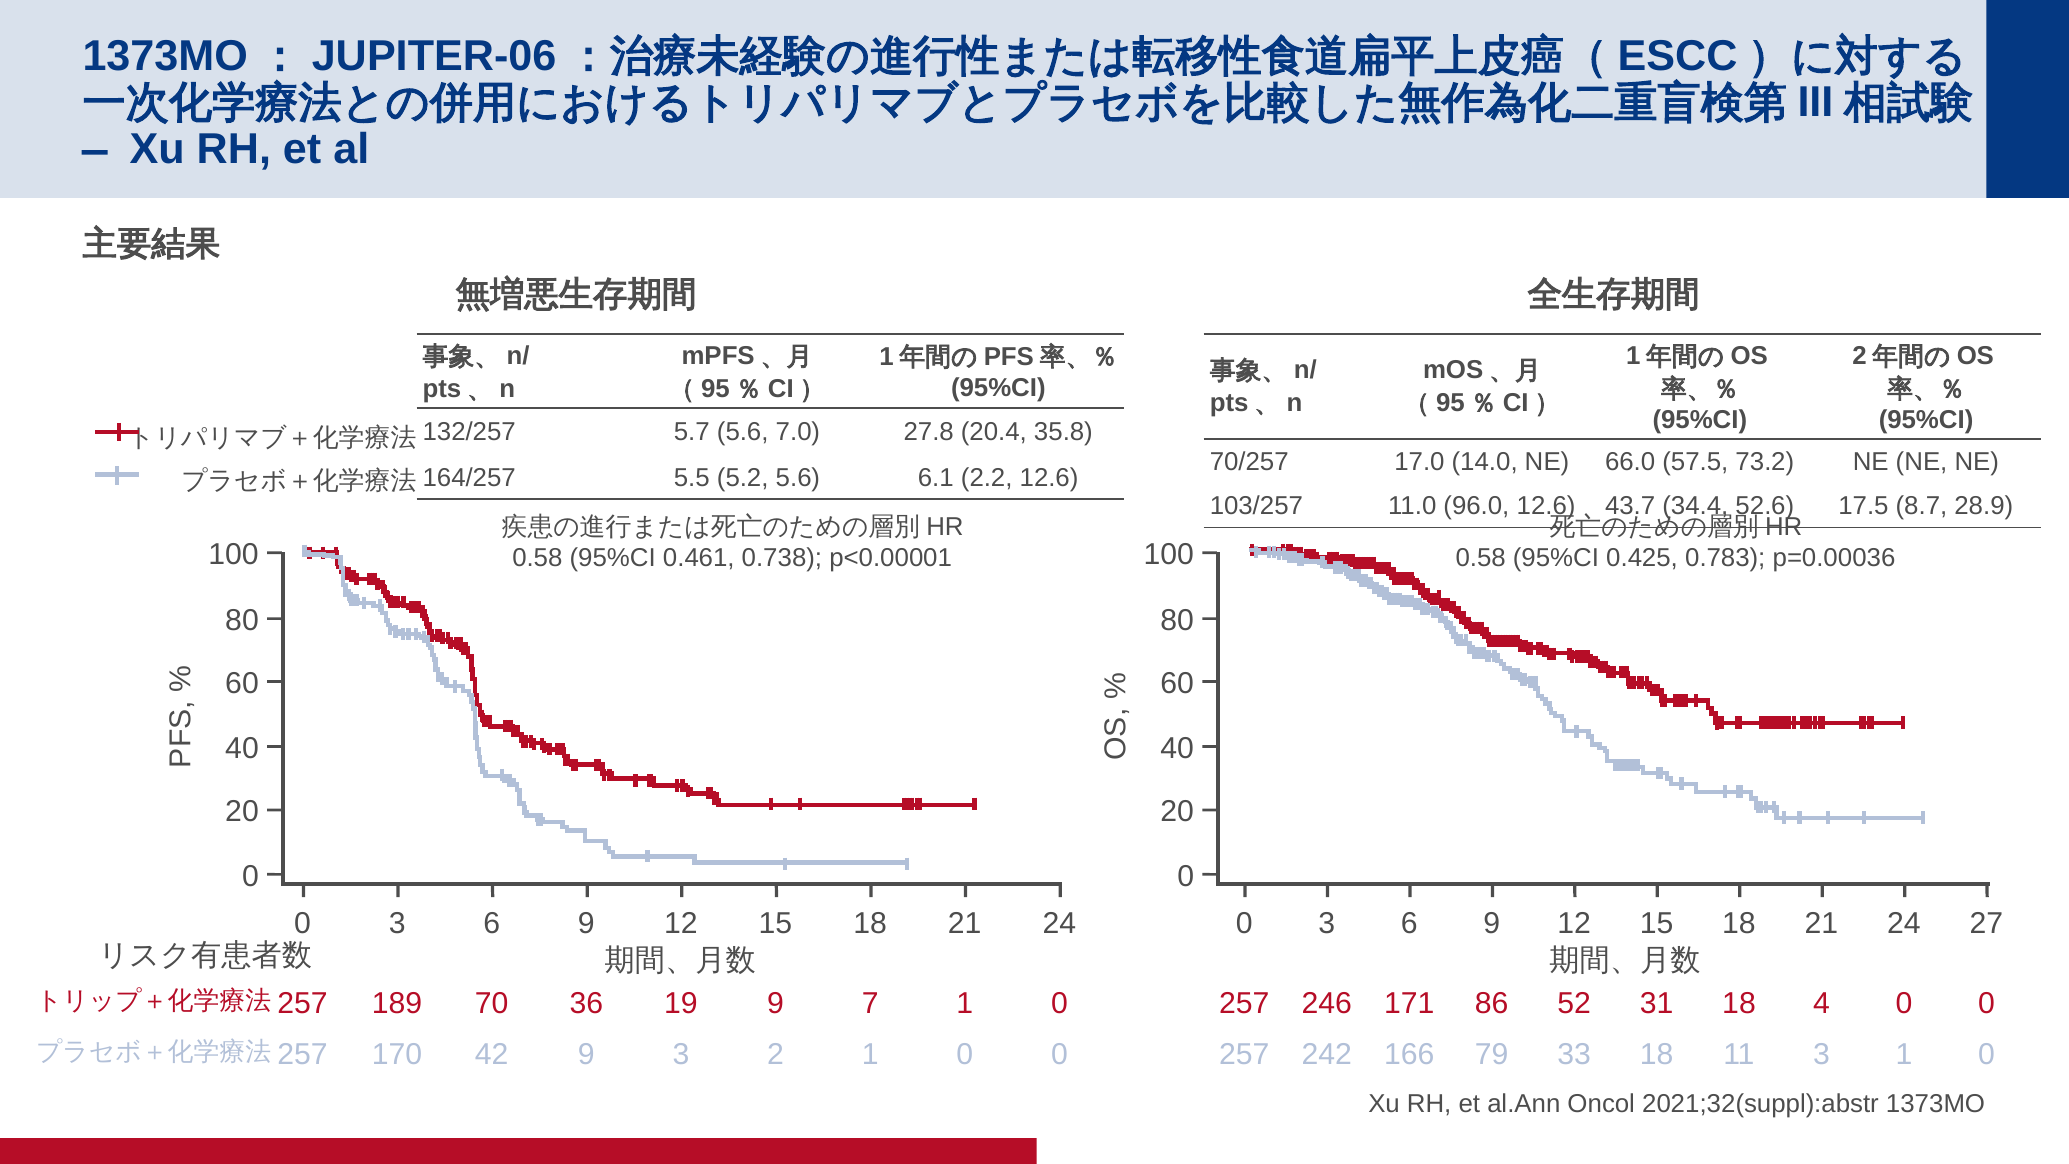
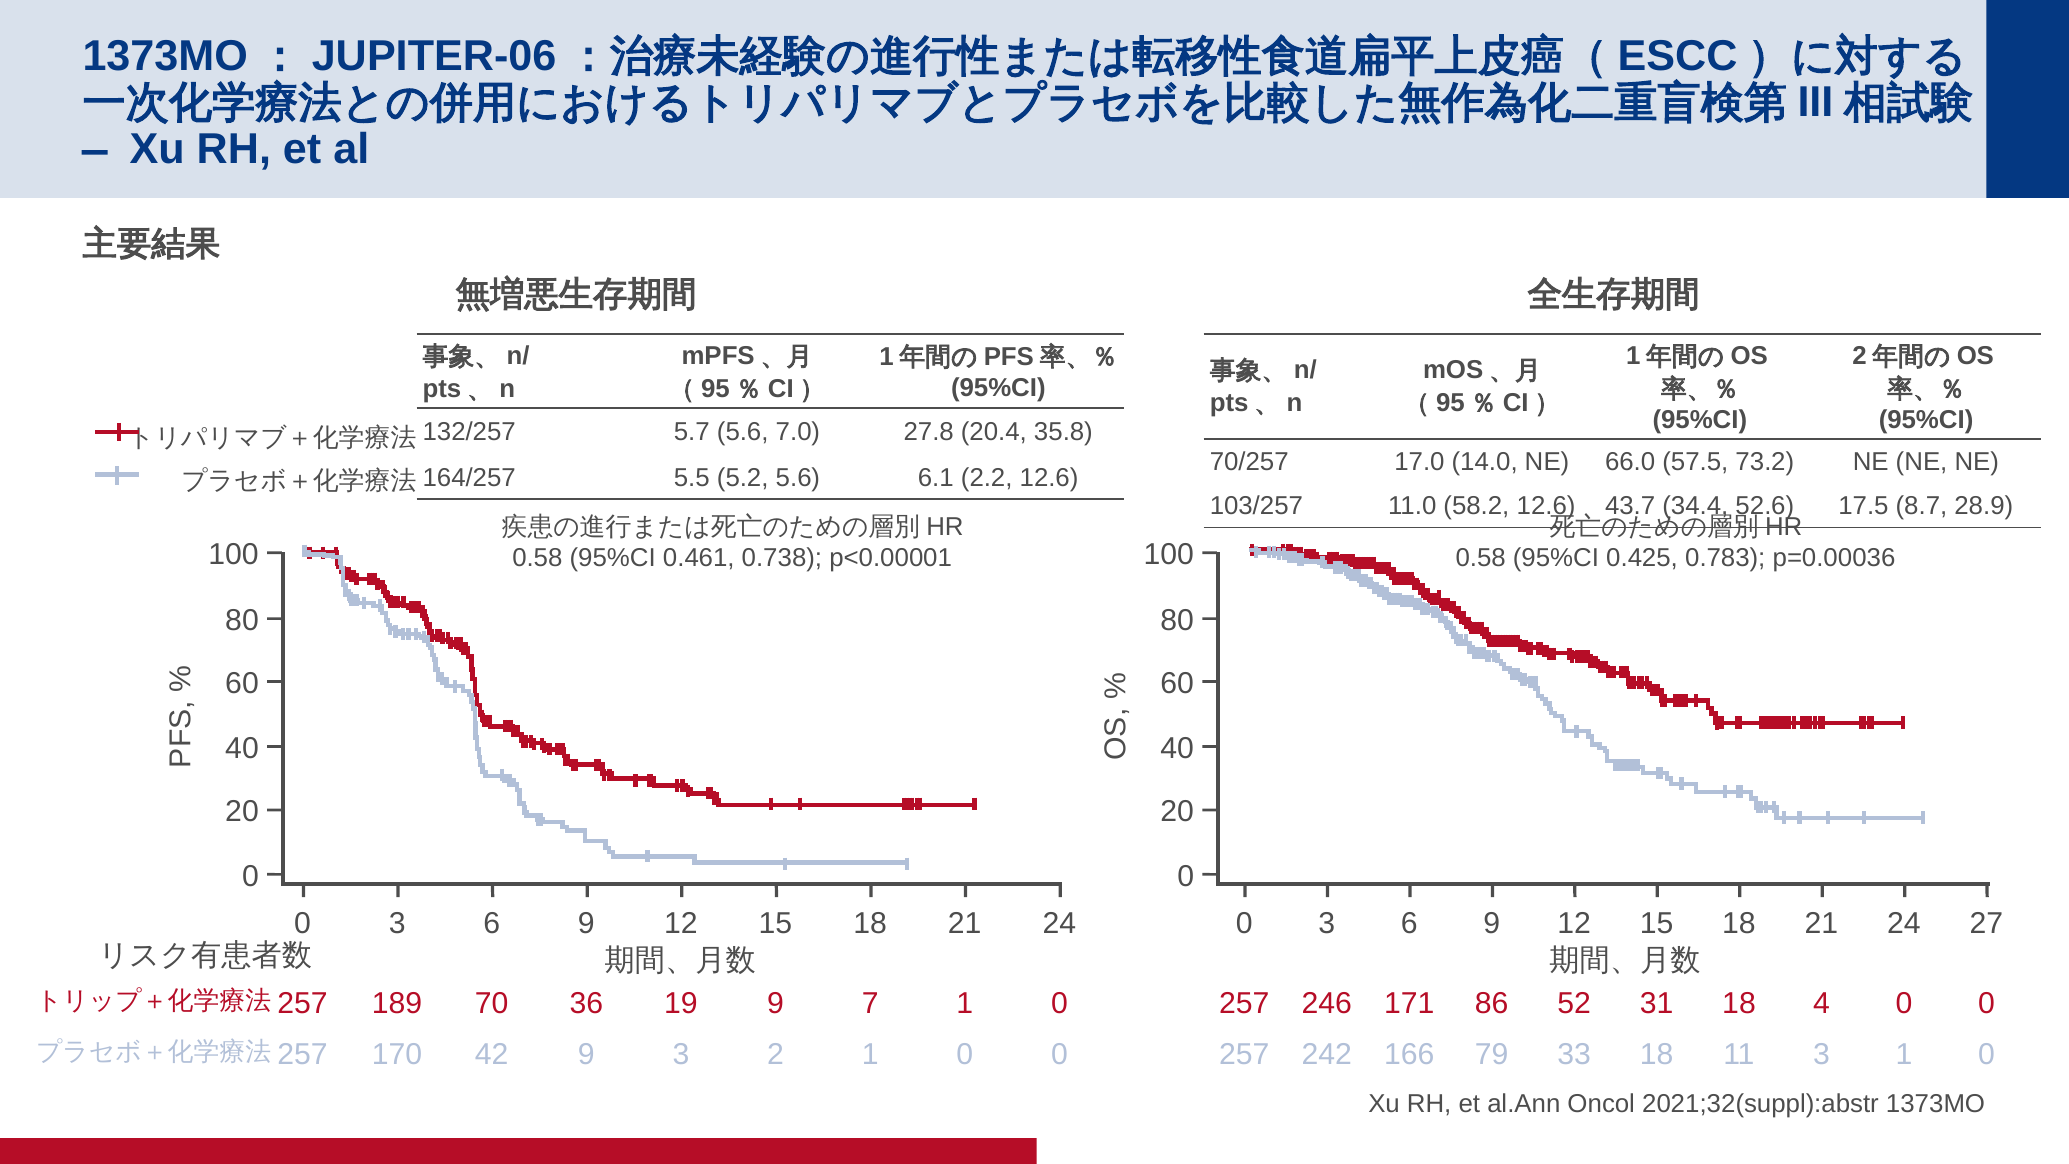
96.0: 96.0 -> 58.2
